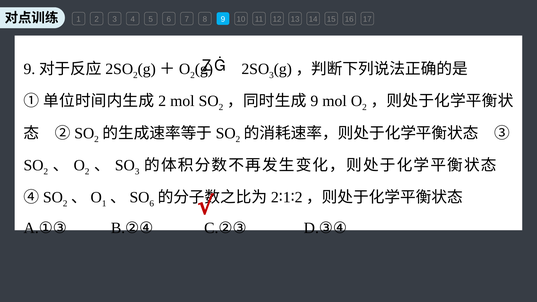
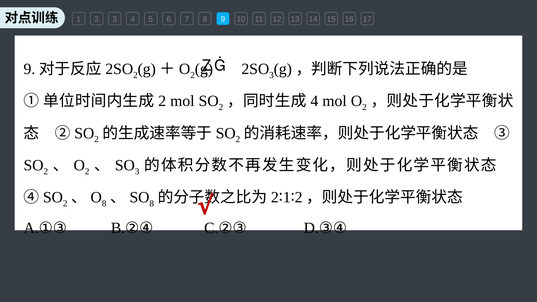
9 at (314, 101): 9 -> 4
1 at (104, 204): 1 -> 8
6 at (152, 204): 6 -> 8
